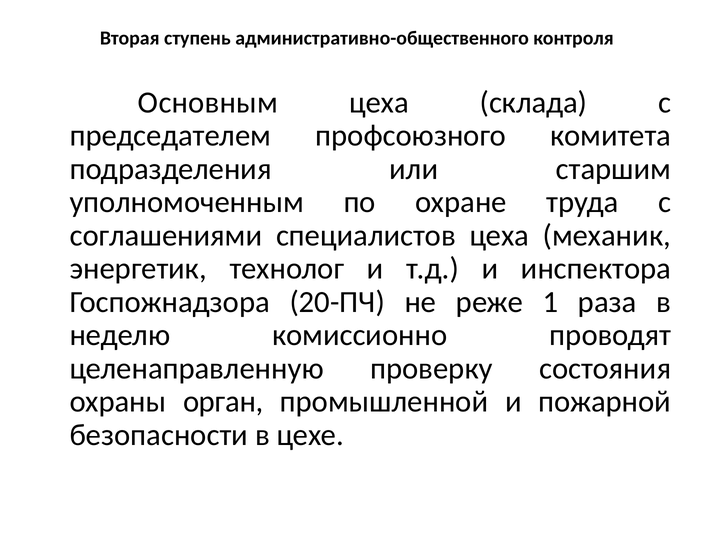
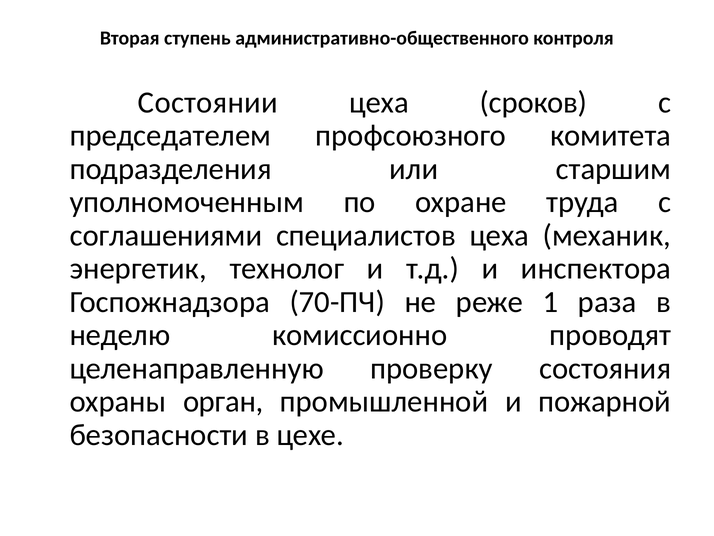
Основным: Основным -> Состоянии
склада: склада -> сроков
20-ПЧ: 20-ПЧ -> 70-ПЧ
